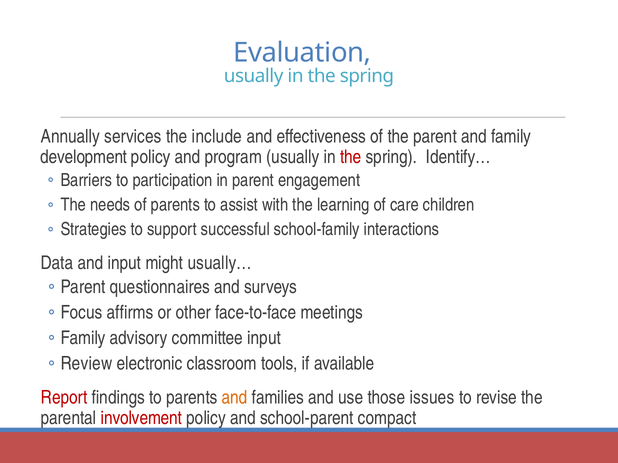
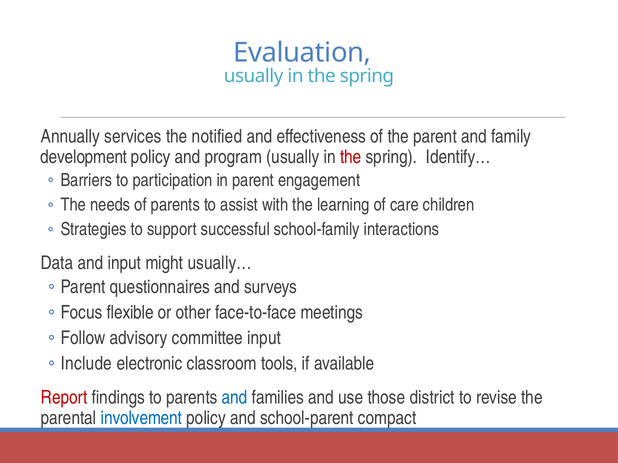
include: include -> notified
affirms: affirms -> flexible
Family at (83, 338): Family -> Follow
Review: Review -> Include
and at (235, 398) colour: orange -> blue
issues: issues -> district
involvement colour: red -> blue
